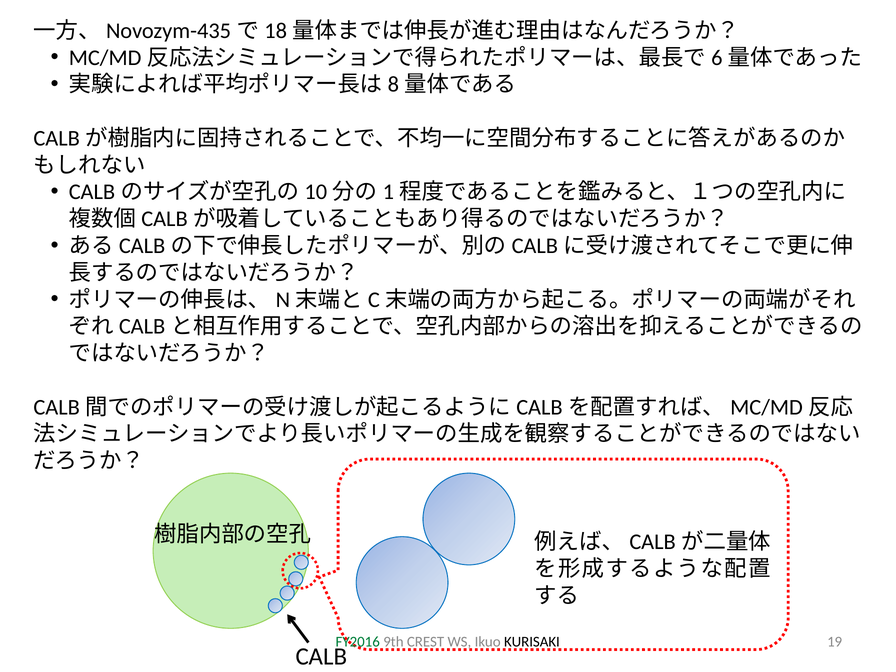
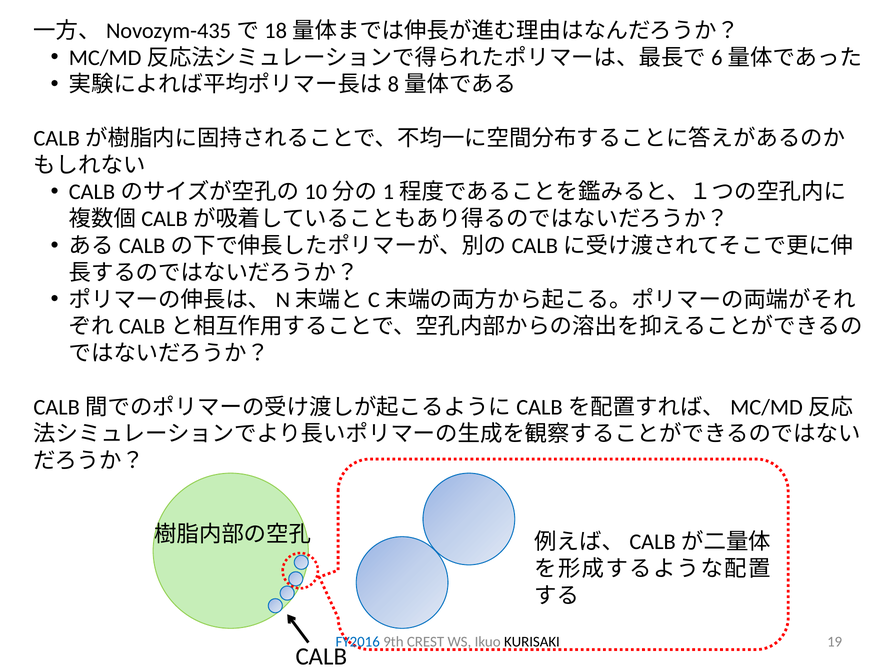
FY2016 colour: green -> blue
